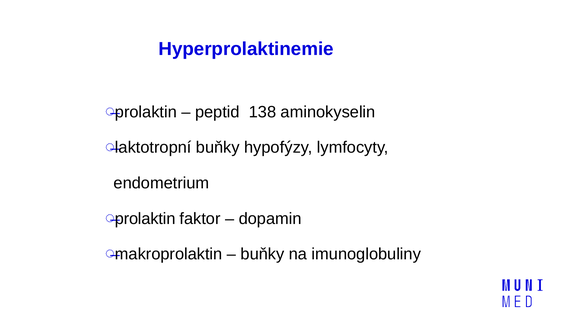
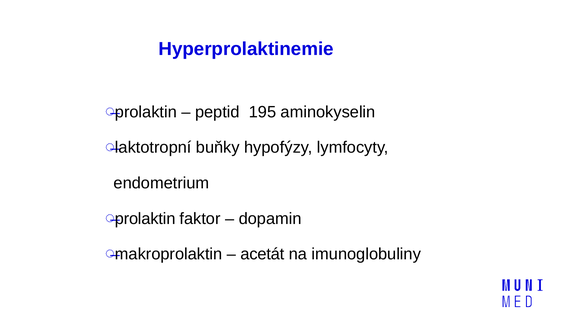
138: 138 -> 195
buňky at (262, 254): buňky -> acetát
